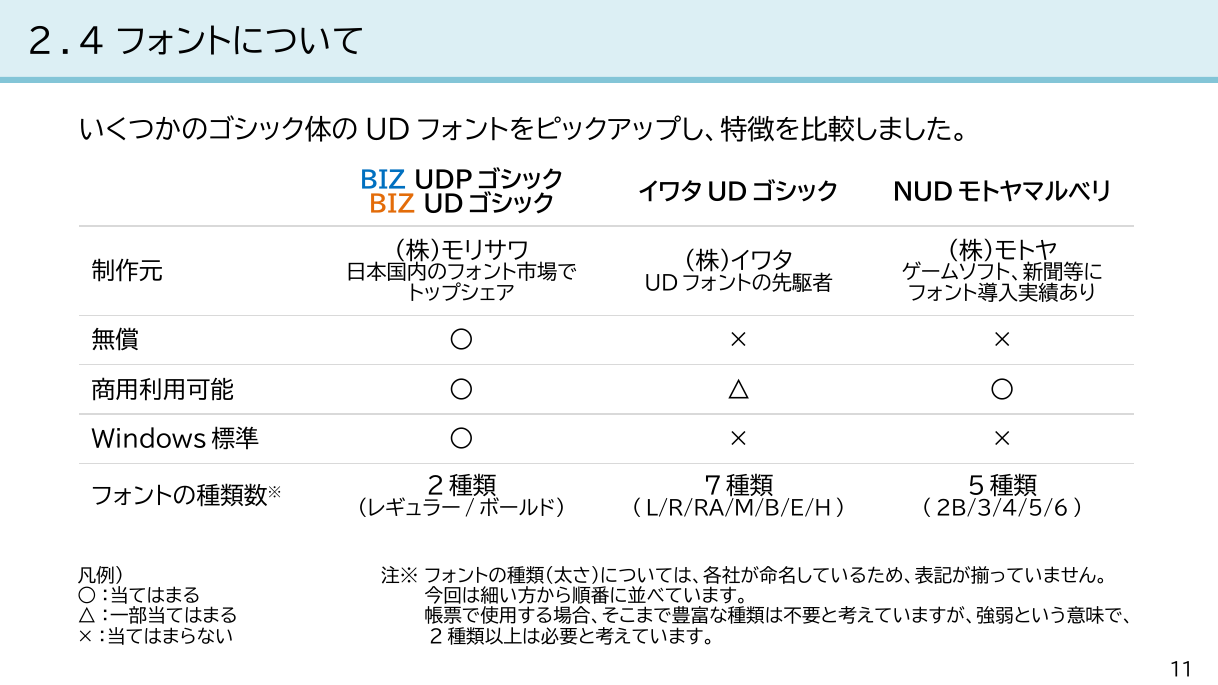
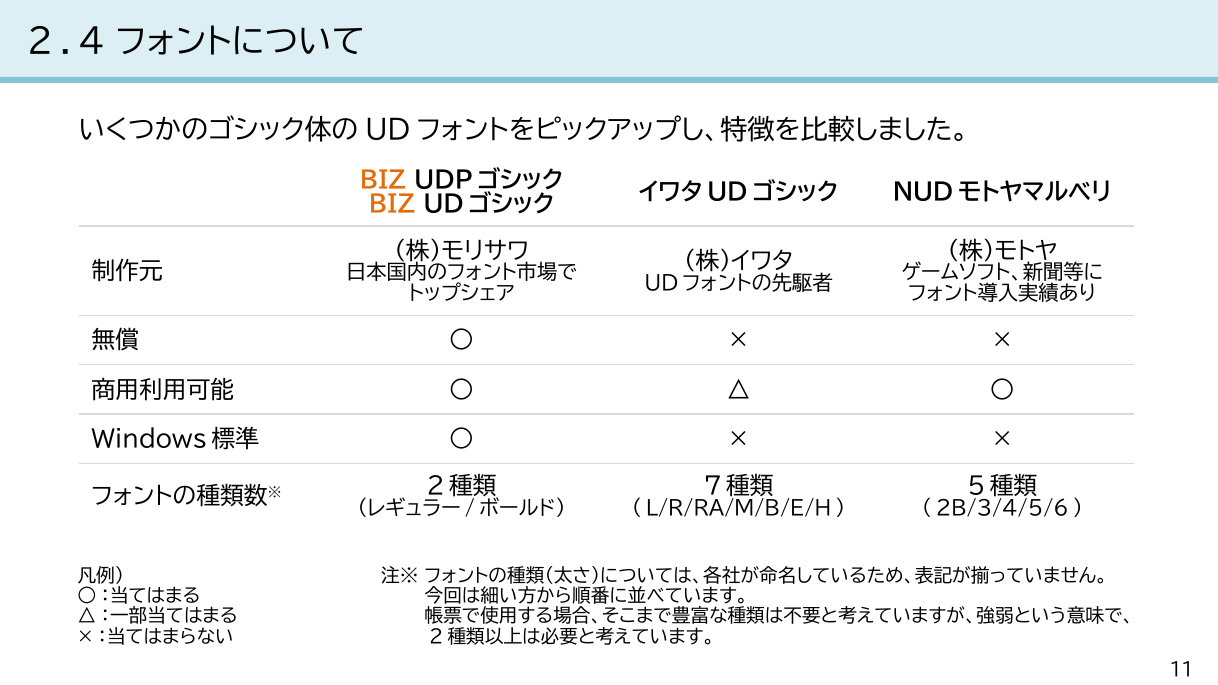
BIZ at (383, 181) colour: blue -> orange
